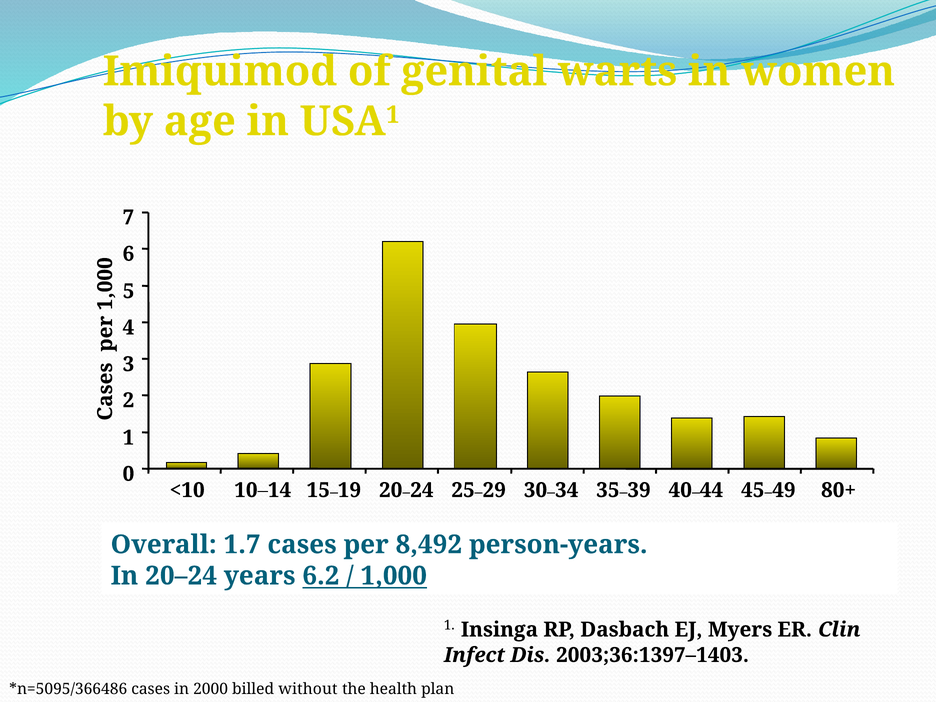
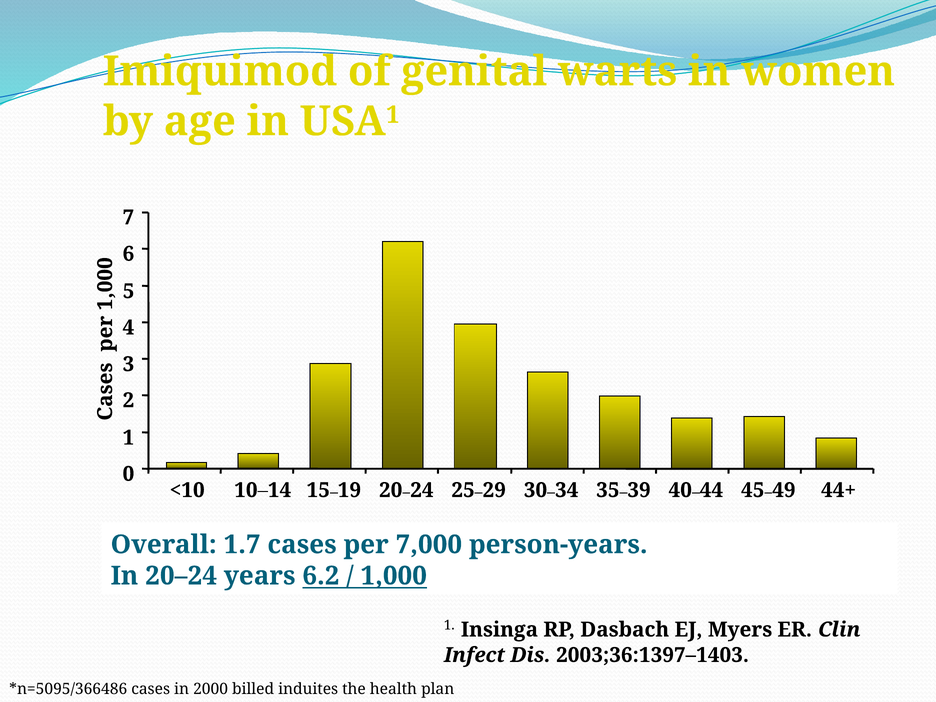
80+: 80+ -> 44+
8,492: 8,492 -> 7,000
without: without -> induites
